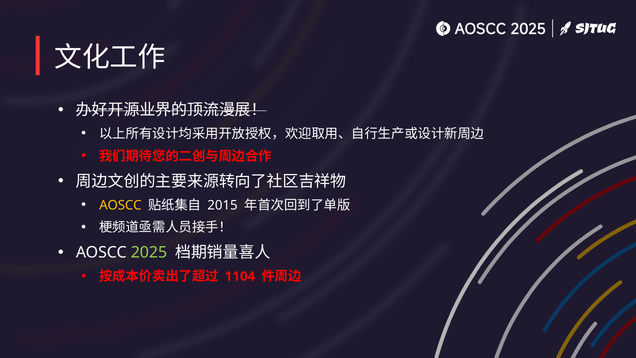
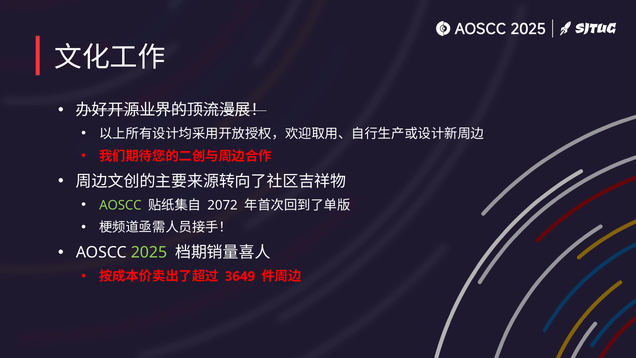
AOSCC at (120, 205) colour: yellow -> light green
2015: 2015 -> 2072
1104: 1104 -> 3649
